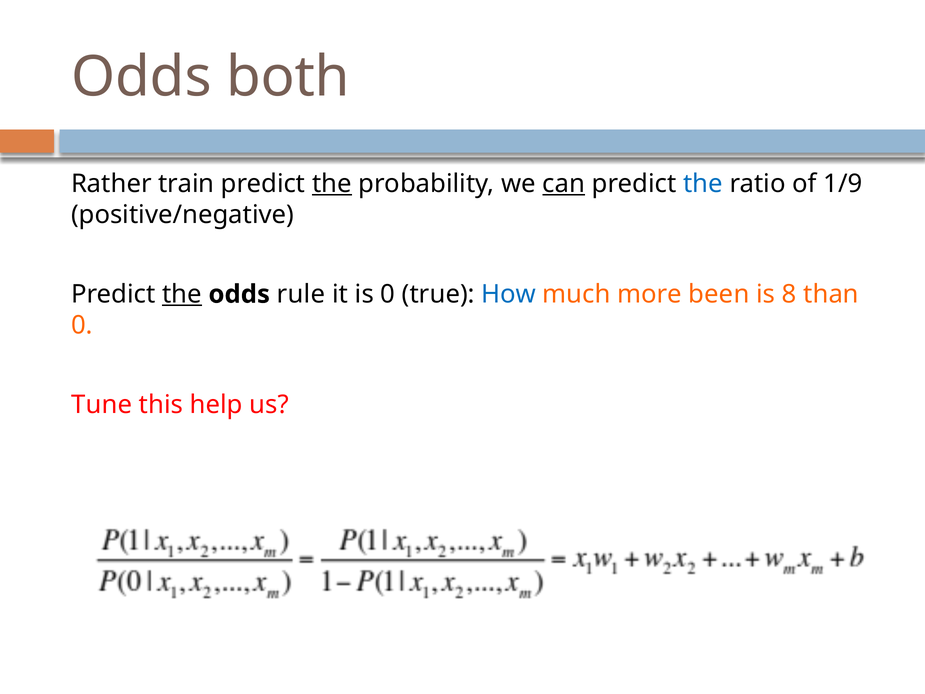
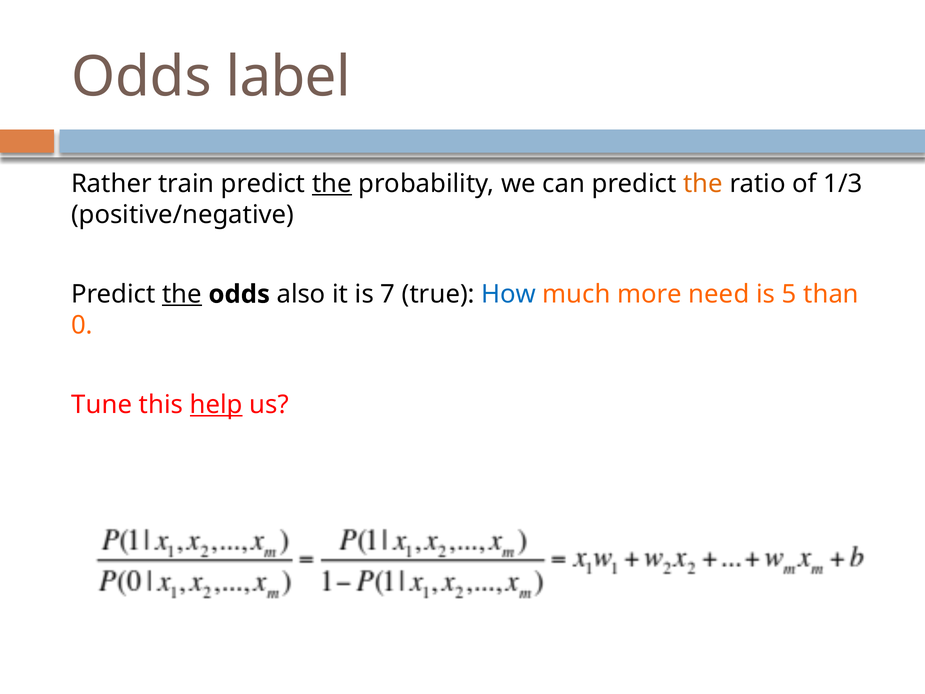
both: both -> label
can underline: present -> none
the at (703, 184) colour: blue -> orange
1/9: 1/9 -> 1/3
rule: rule -> also
is 0: 0 -> 7
been: been -> need
8: 8 -> 5
help underline: none -> present
